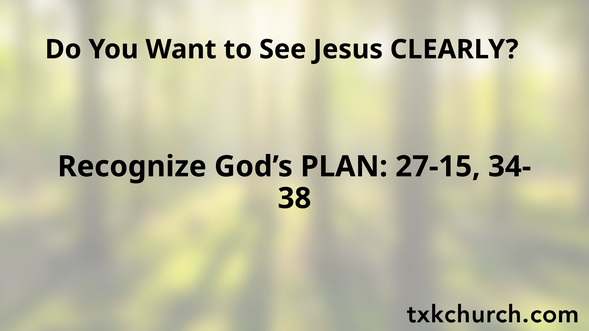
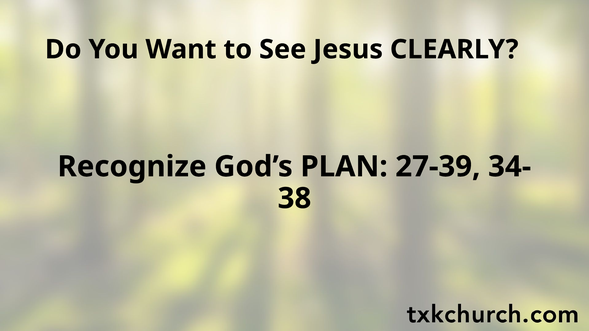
27-15: 27-15 -> 27-39
